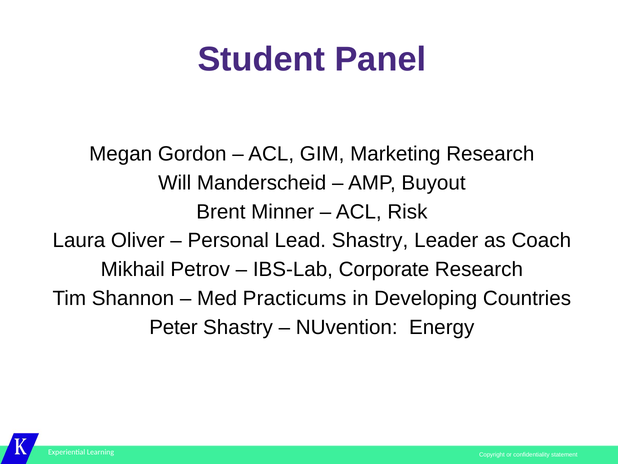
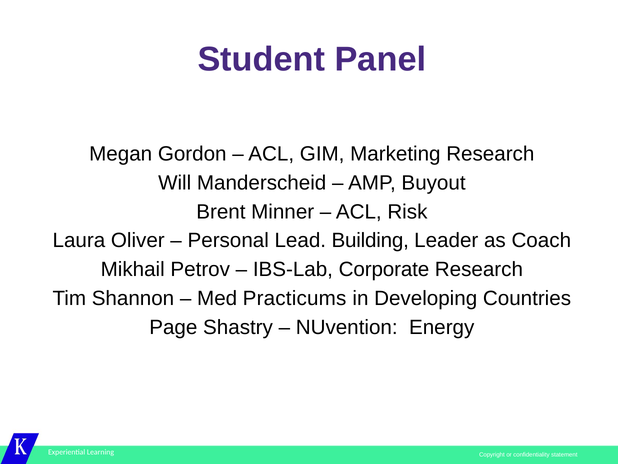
Lead Shastry: Shastry -> Building
Peter: Peter -> Page
